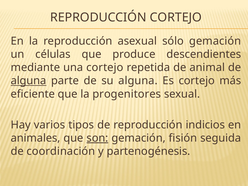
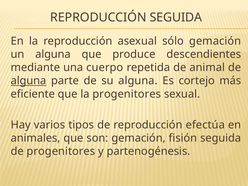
REPRODUCCIÓN CORTEJO: CORTEJO -> SEGUIDA
un células: células -> alguna
una cortejo: cortejo -> cuerpo
indicios: indicios -> efectúa
son underline: present -> none
de coordinación: coordinación -> progenitores
